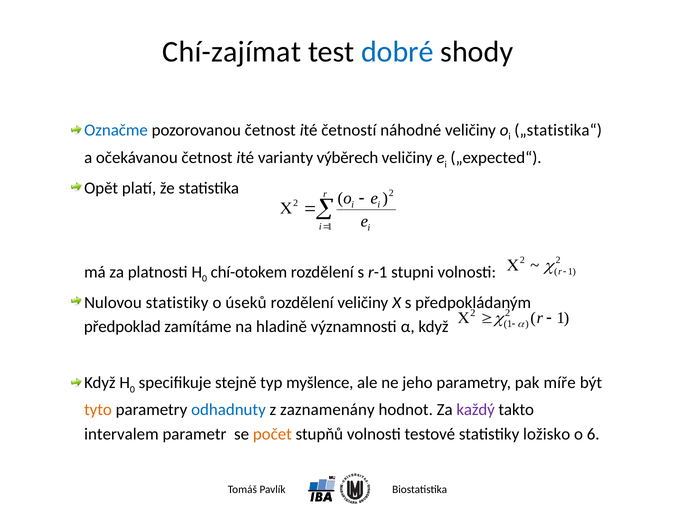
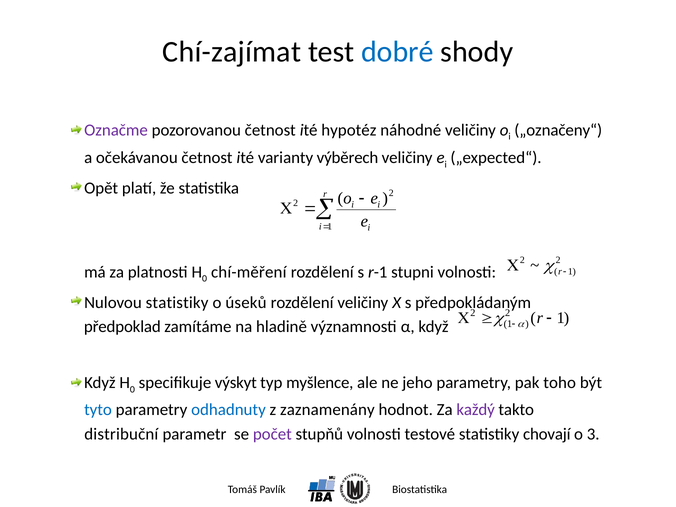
Označme colour: blue -> purple
četností: četností -> hypotéz
„statistika“: „statistika“ -> „označeny“
chí-otokem: chí-otokem -> chí-měření
stejně: stejně -> výskyt
míře: míře -> toho
tyto colour: orange -> blue
intervalem: intervalem -> distribuční
počet colour: orange -> purple
ložisko: ložisko -> chovají
6: 6 -> 3
